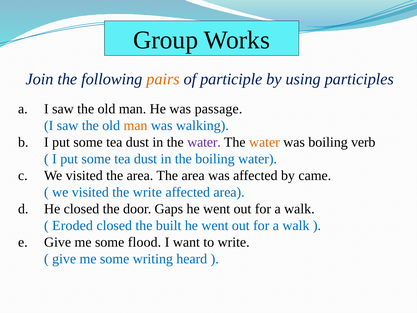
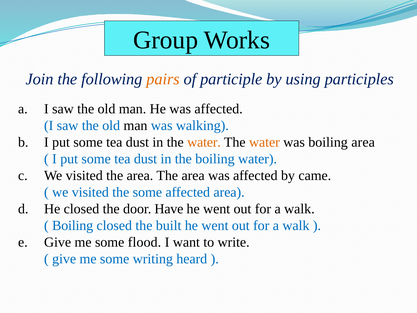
He was passage: passage -> affected
man at (135, 125) colour: orange -> black
water at (204, 142) colour: purple -> orange
boiling verb: verb -> area
the write: write -> some
Gaps: Gaps -> Have
Eroded at (73, 225): Eroded -> Boiling
